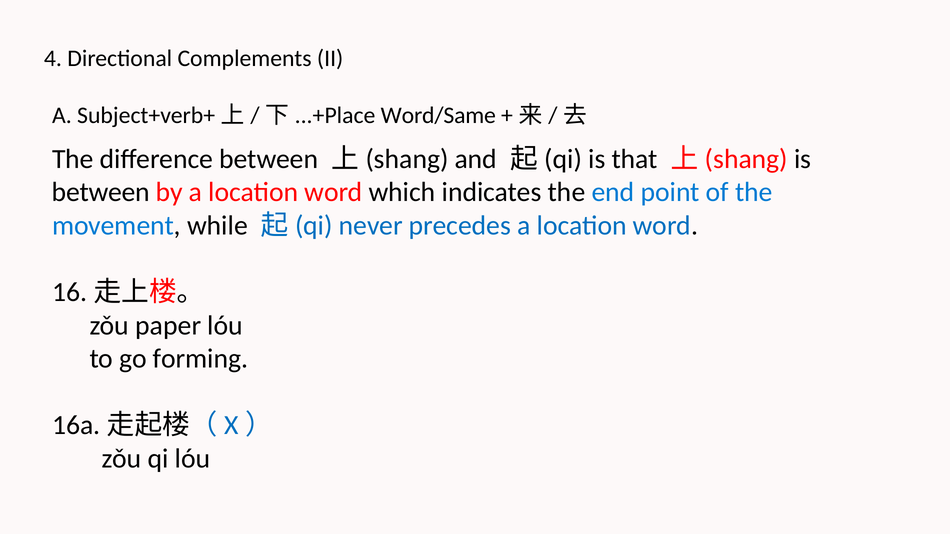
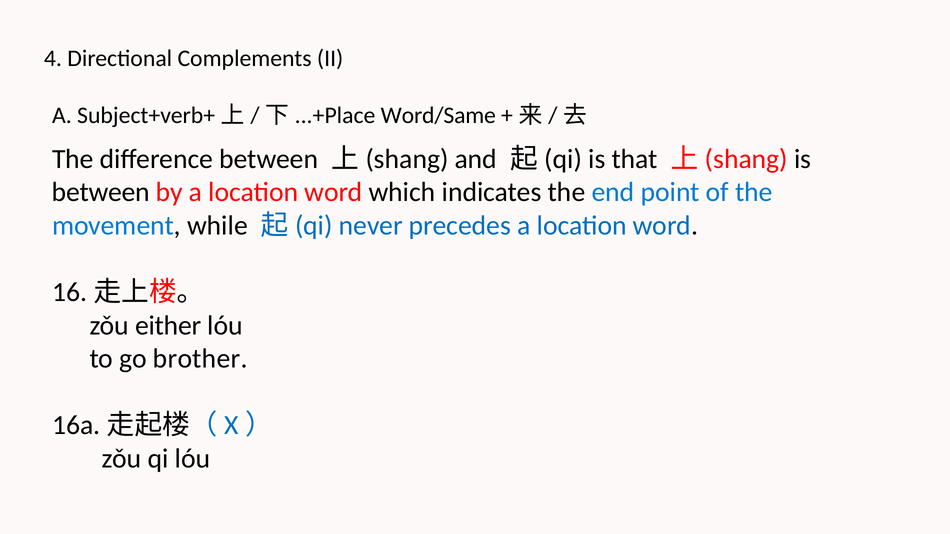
paper: paper -> either
forming: forming -> brother
